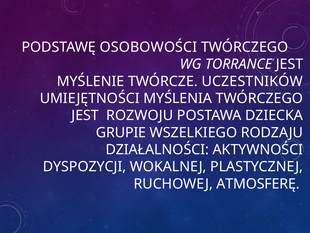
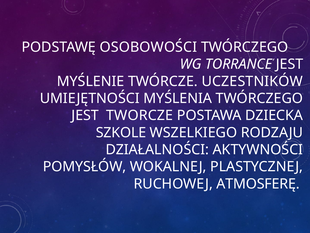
ROZWOJU: ROZWOJU -> TWORCZE
GRUPIE: GRUPIE -> SZKOLE
DYSPOZYCJI: DYSPOZYCJI -> POMYSŁÓW
